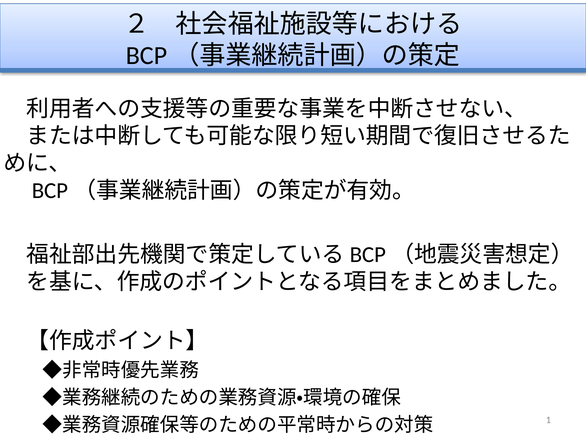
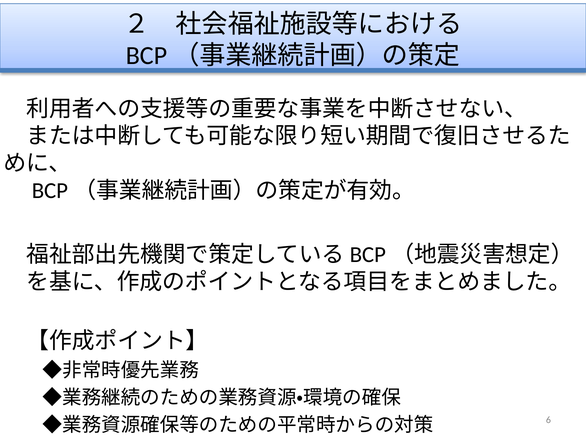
1: 1 -> 6
